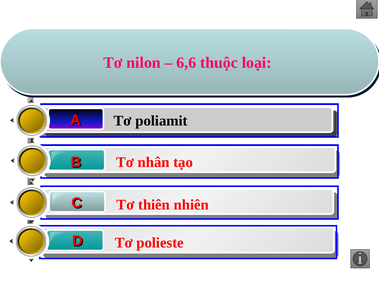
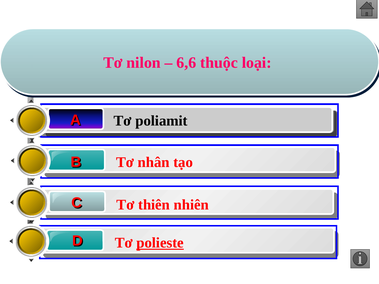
polieste underline: none -> present
